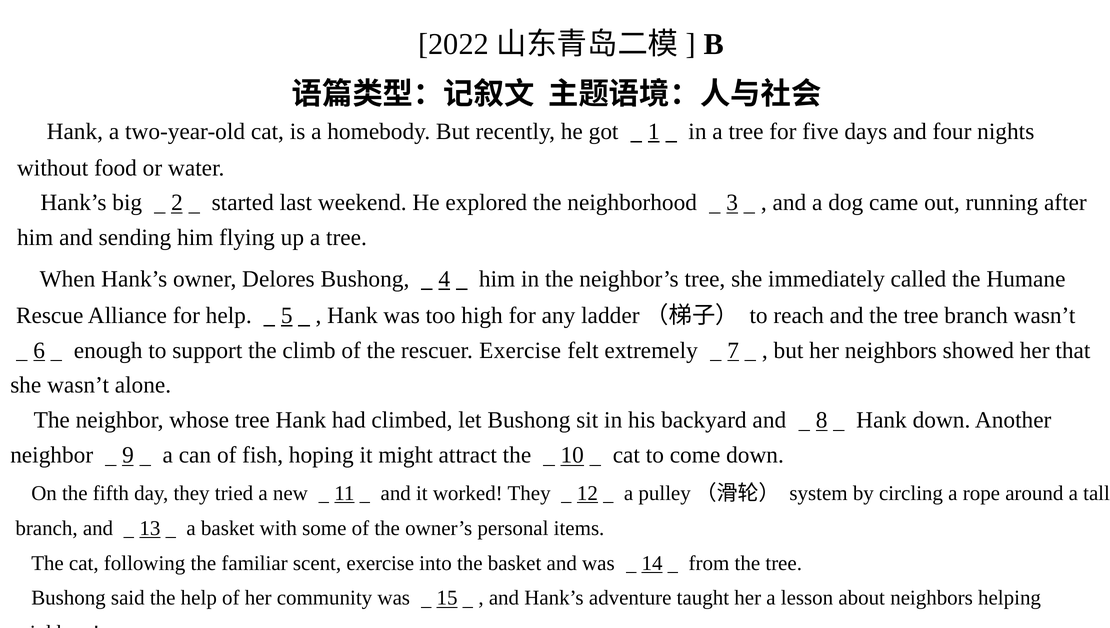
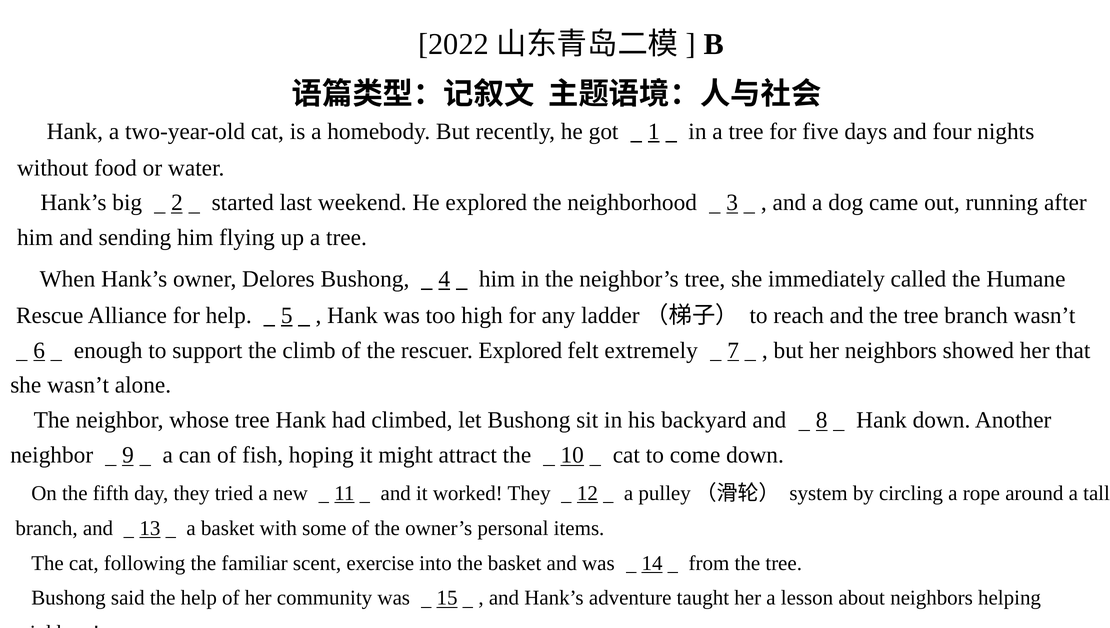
rescuer Exercise: Exercise -> Explored
